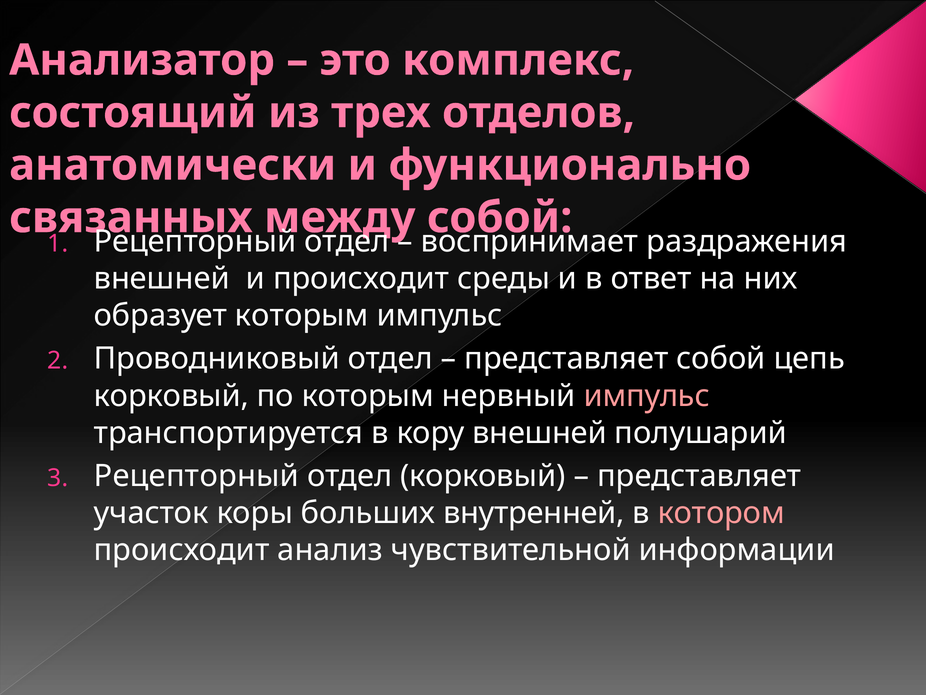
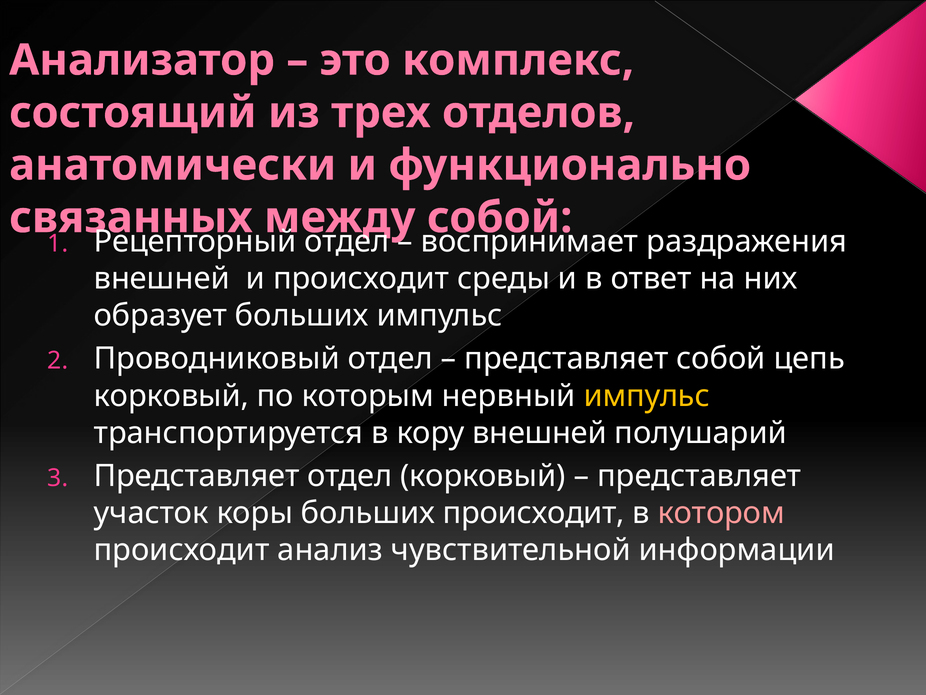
образует которым: которым -> больших
импульс at (647, 396) colour: pink -> yellow
Рецепторный at (196, 476): Рецепторный -> Представляет
больших внутренней: внутренней -> происходит
